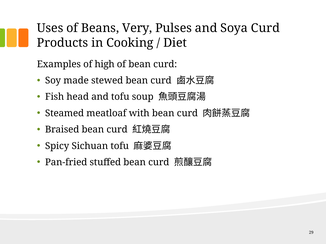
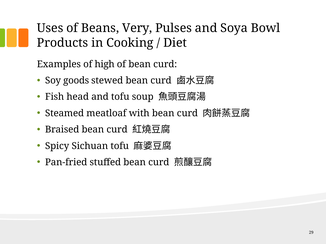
Soya Curd: Curd -> Bowl
made: made -> goods
